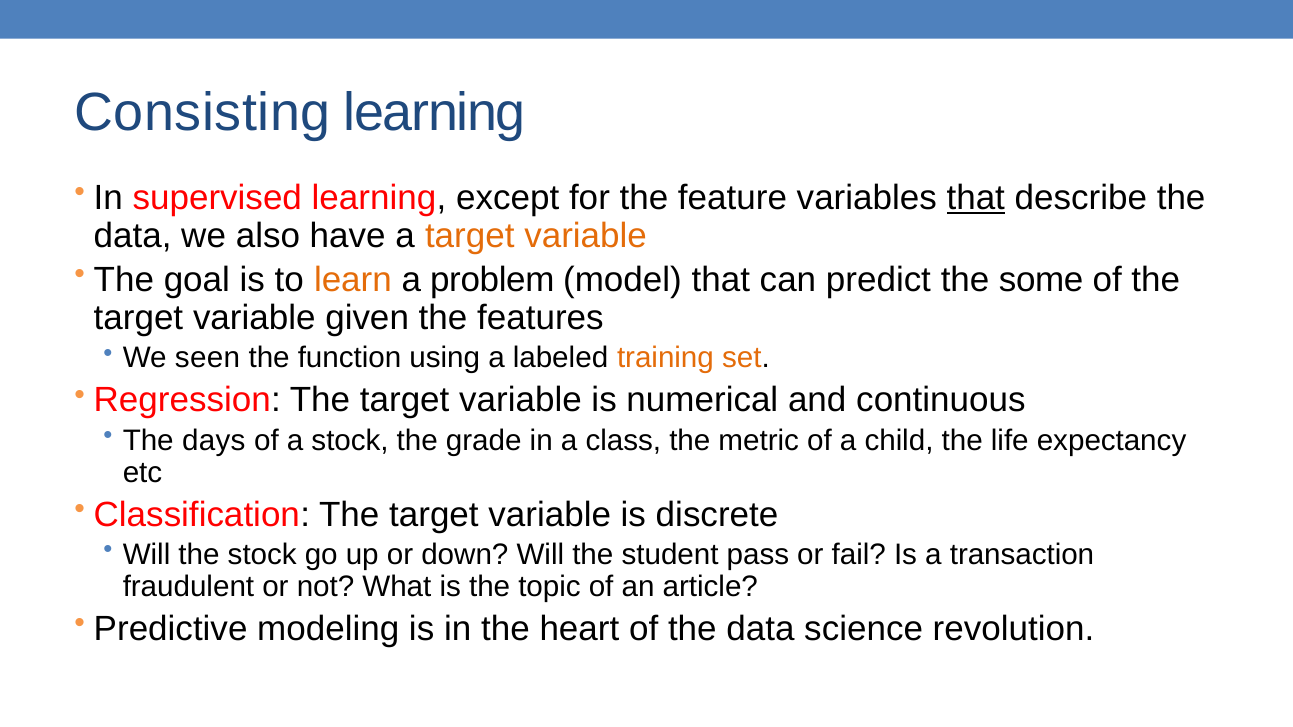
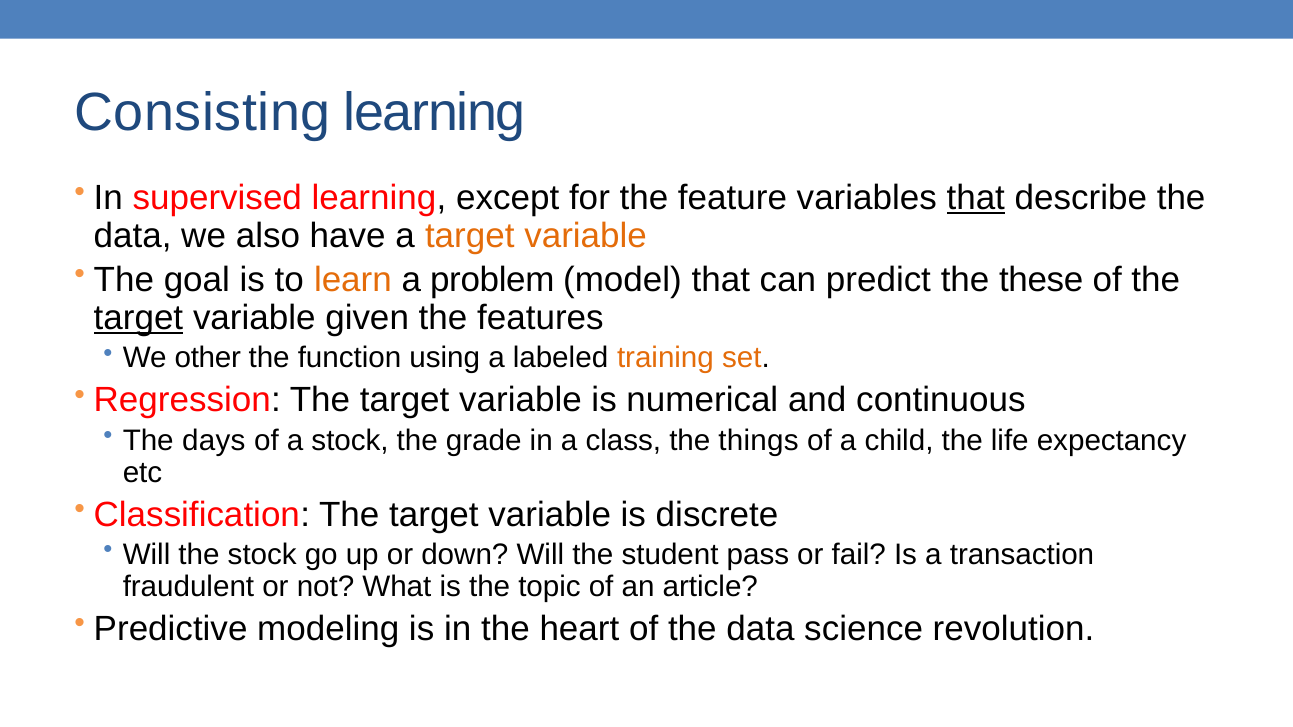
some: some -> these
target at (138, 318) underline: none -> present
seen: seen -> other
metric: metric -> things
